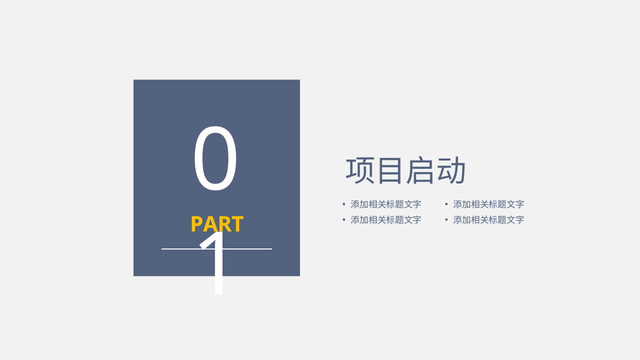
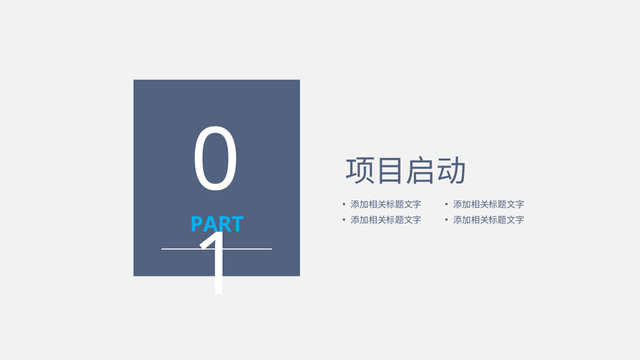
PART colour: yellow -> light blue
